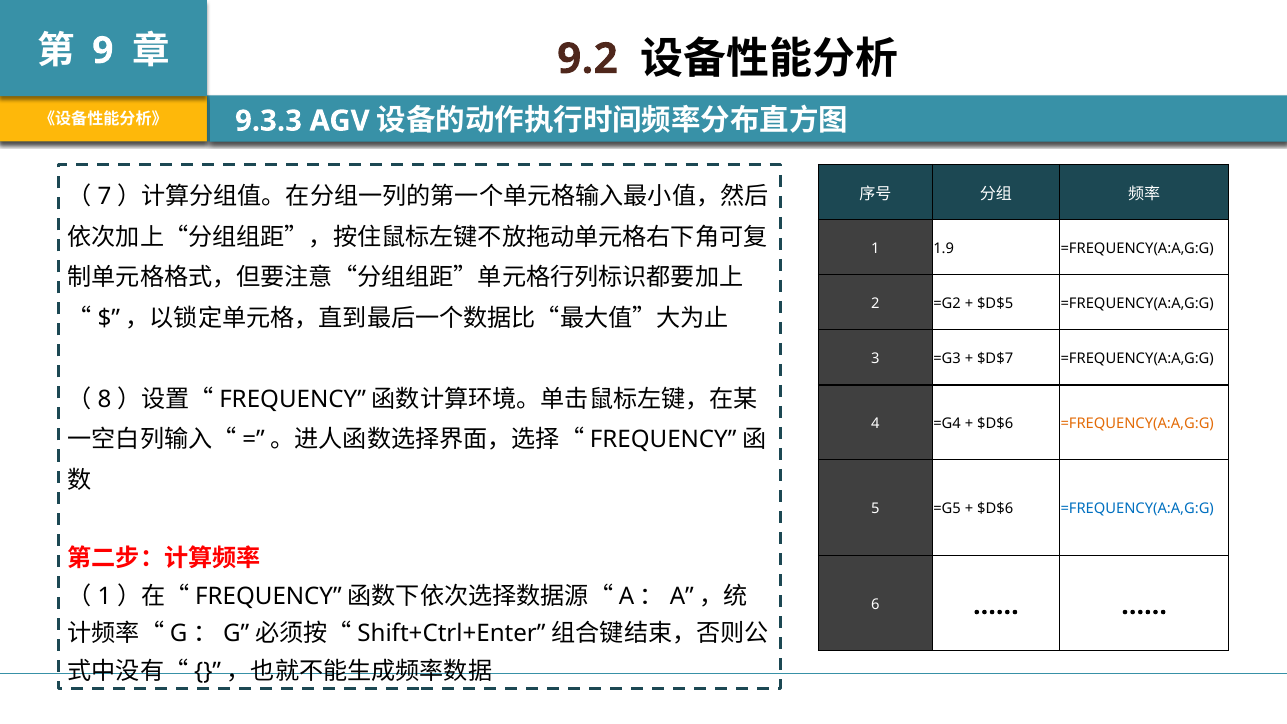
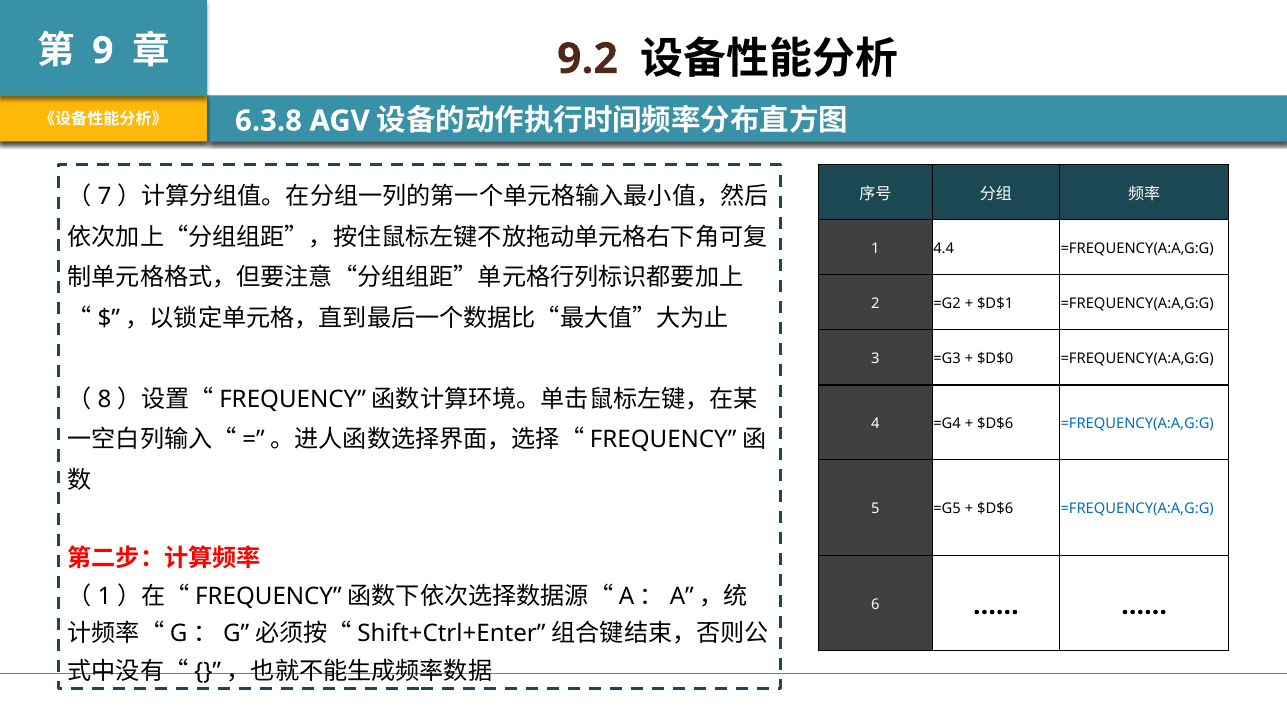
9.3.3: 9.3.3 -> 6.3.8
1.9: 1.9 -> 4.4
$D$5: $D$5 -> $D$1
$D$7: $D$7 -> $D$0
=FREQUENCY(A:A,G:G at (1137, 424) colour: orange -> blue
